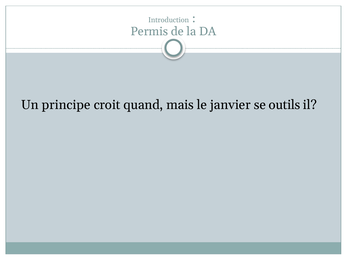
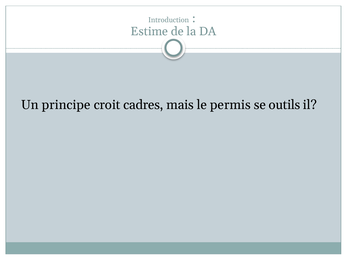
Permis: Permis -> Estime
quand: quand -> cadres
janvier: janvier -> permis
